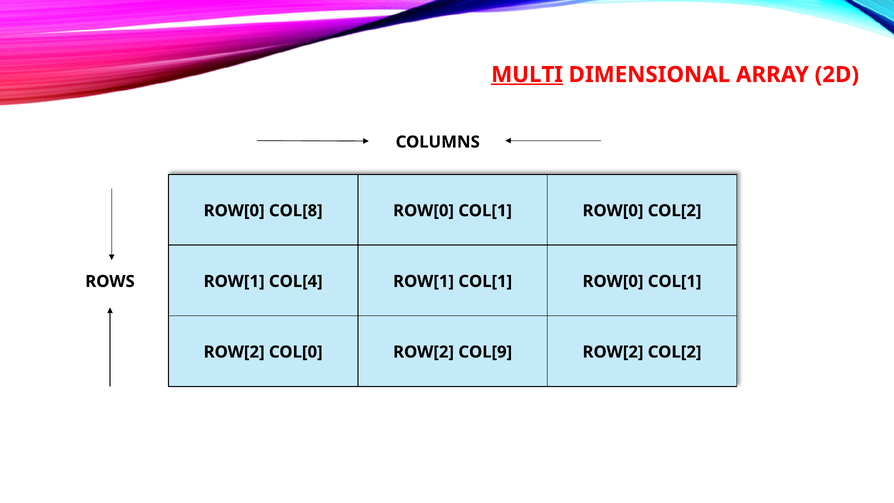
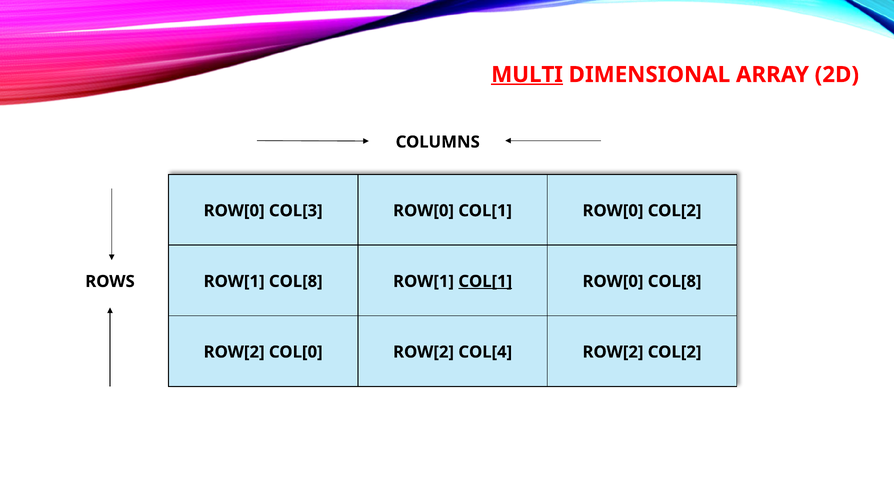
COL[8: COL[8 -> COL[3
ROW[1 COL[4: COL[4 -> COL[8
COL[1 at (485, 281) underline: none -> present
COL[1 at (675, 281): COL[1 -> COL[8
COL[9: COL[9 -> COL[4
